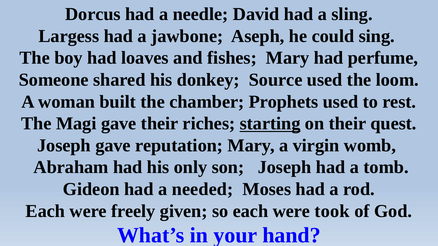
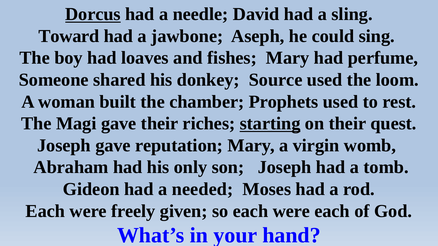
Dorcus underline: none -> present
Largess: Largess -> Toward
were took: took -> each
